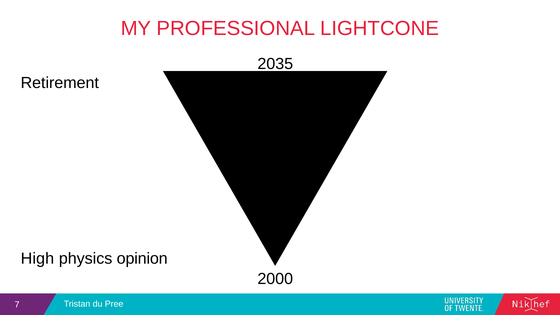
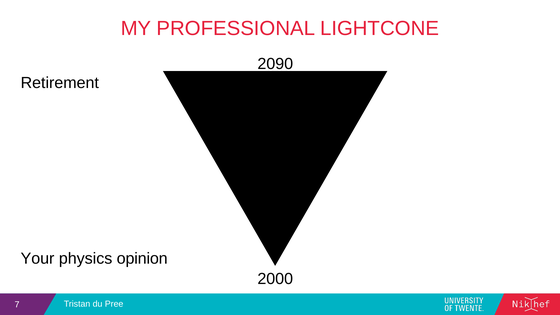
2035: 2035 -> 2090
High: High -> Your
